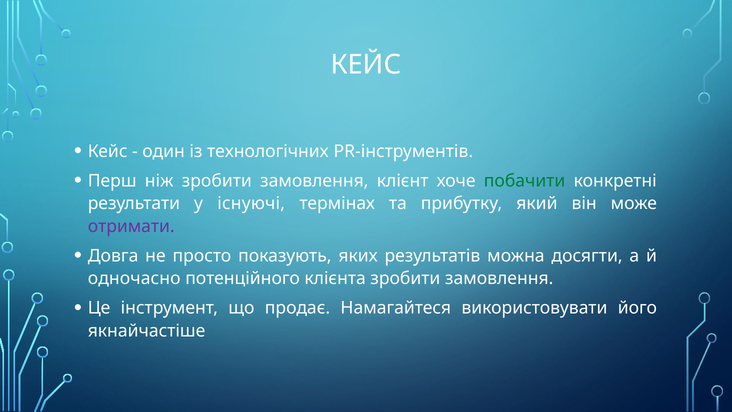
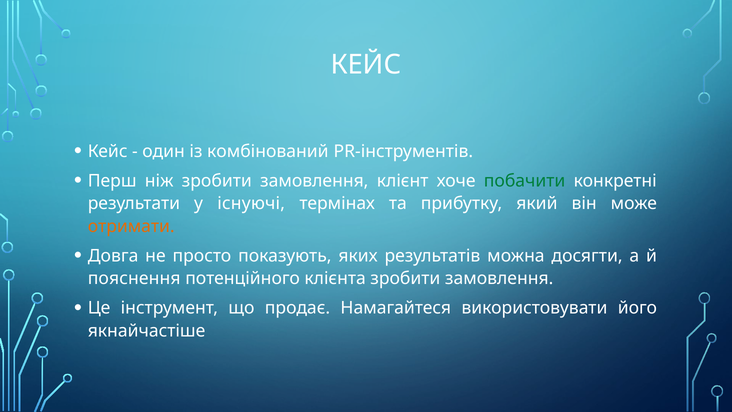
технологічних: технологічних -> комбінований
отримати colour: purple -> orange
одночасно: одночасно -> пояснення
